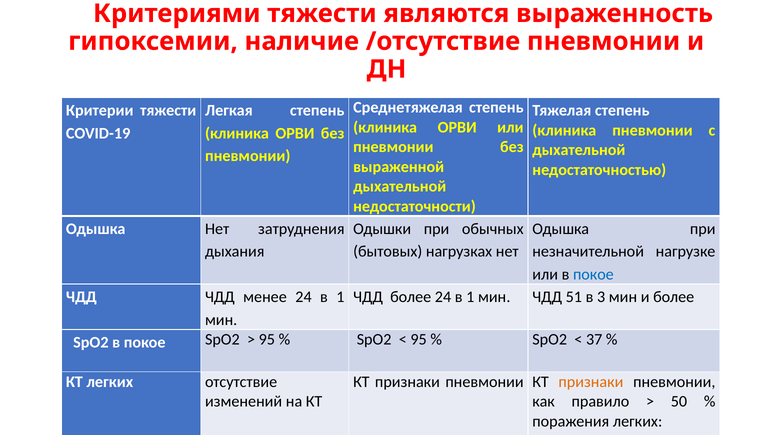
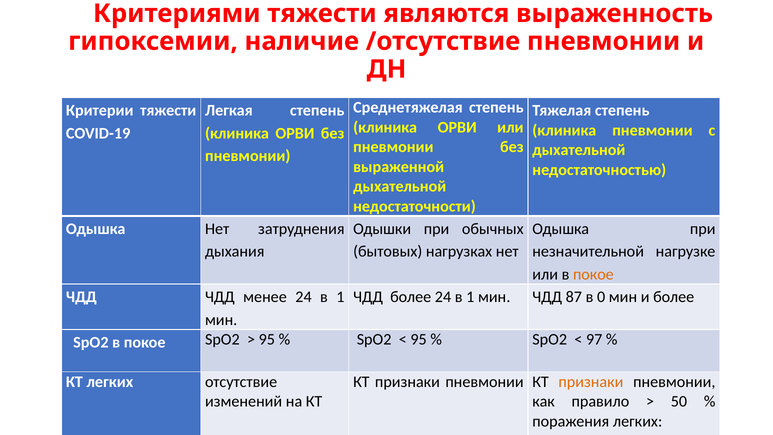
покое at (593, 274) colour: blue -> orange
51: 51 -> 87
3: 3 -> 0
37: 37 -> 97
